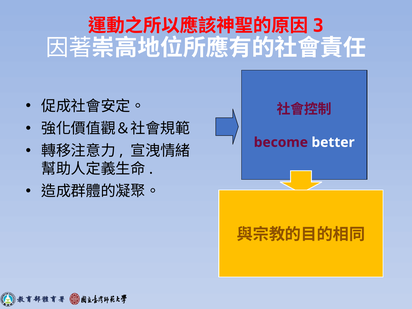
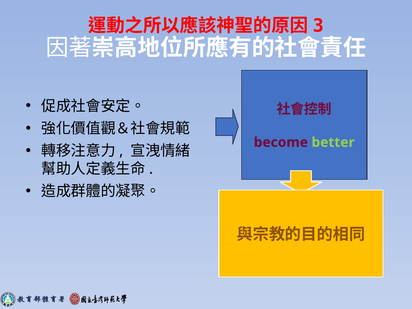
better colour: white -> light green
